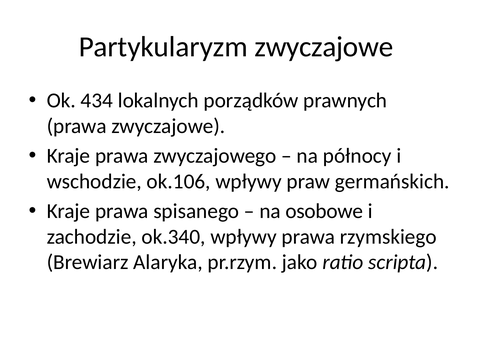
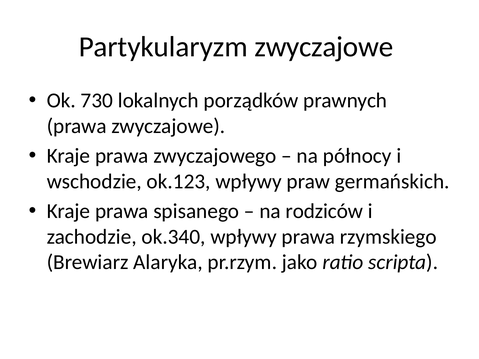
434: 434 -> 730
ok.106: ok.106 -> ok.123
osobowe: osobowe -> rodziców
